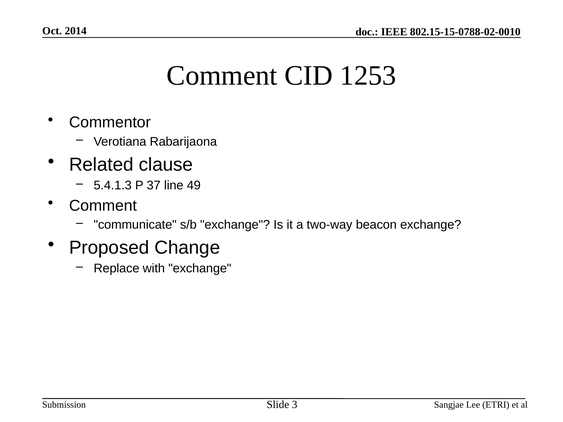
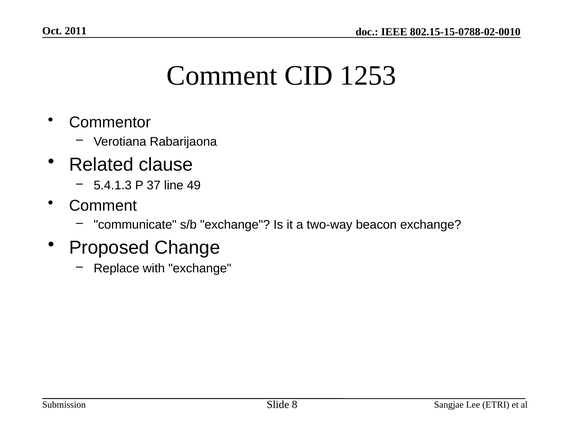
2014: 2014 -> 2011
3: 3 -> 8
